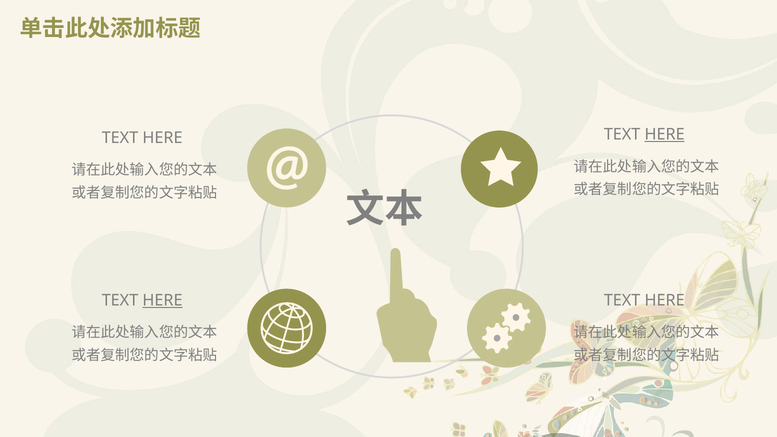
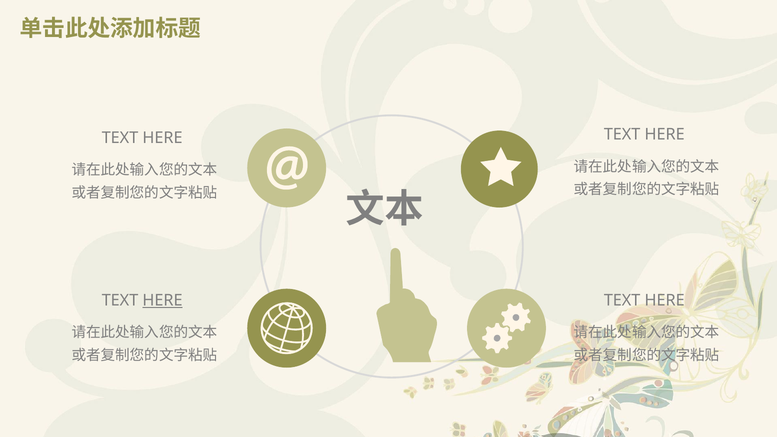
HERE at (665, 135) underline: present -> none
